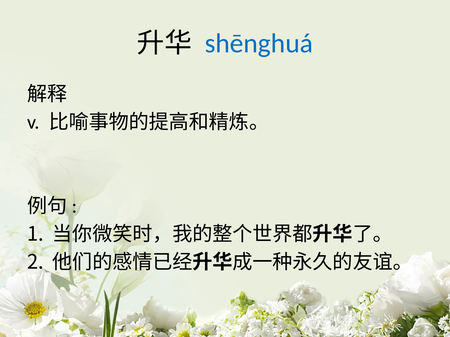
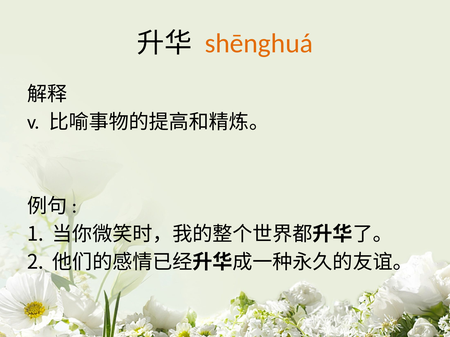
shēnghuá colour: blue -> orange
